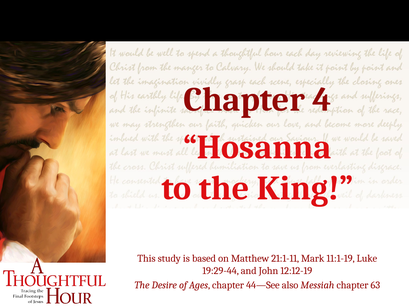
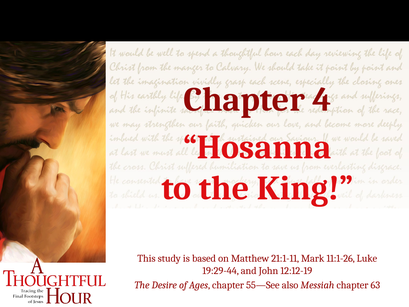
11:1-19: 11:1-19 -> 11:1-26
44—See: 44—See -> 55—See
